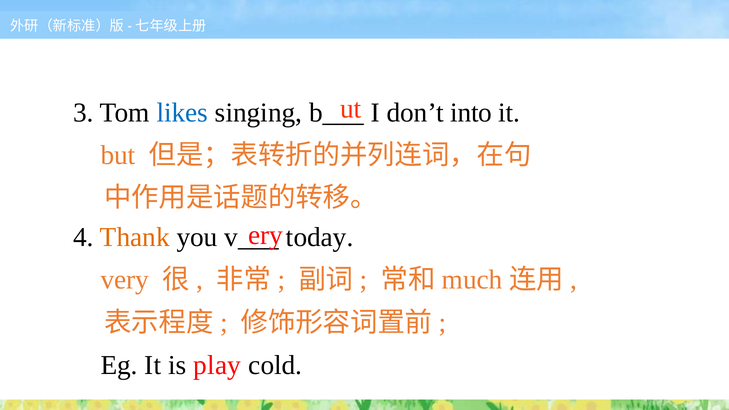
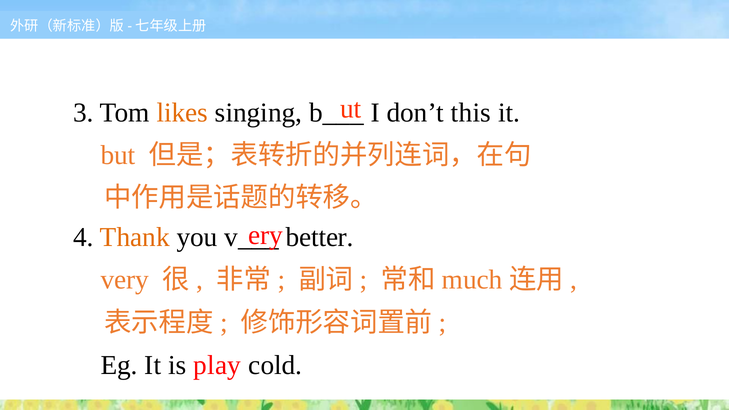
likes colour: blue -> orange
into: into -> this
today: today -> better
